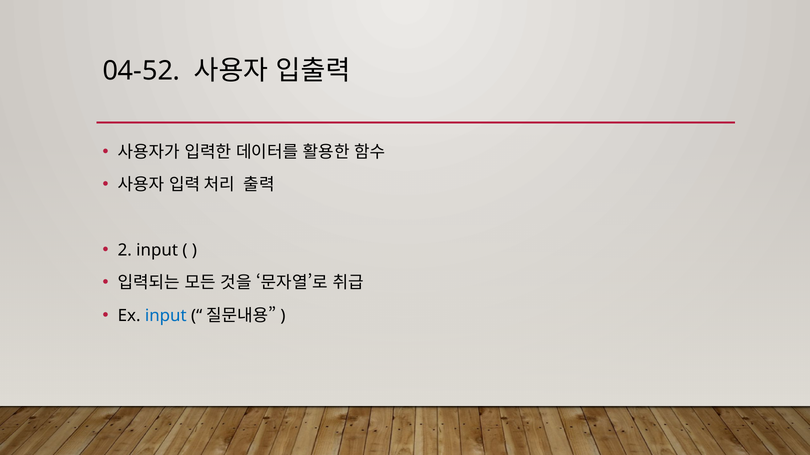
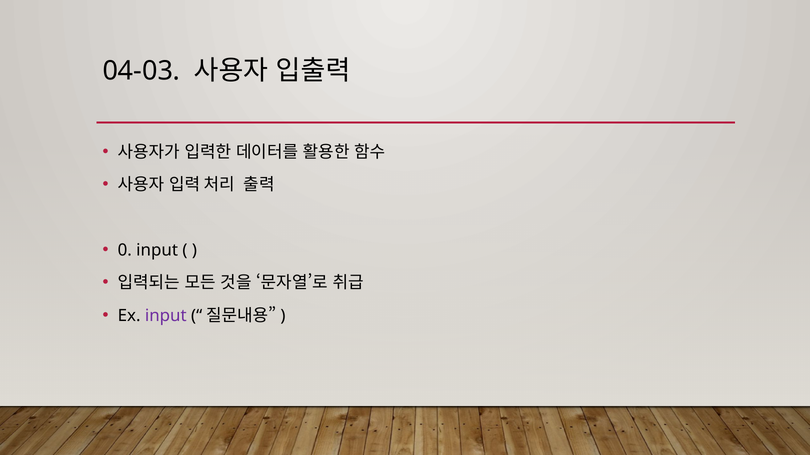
04-52: 04-52 -> 04-03
2: 2 -> 0
input at (166, 316) colour: blue -> purple
